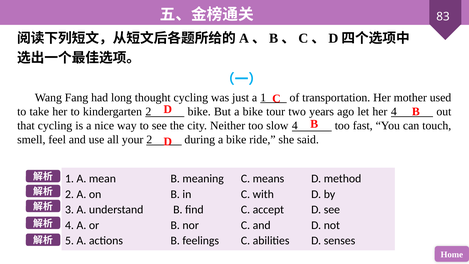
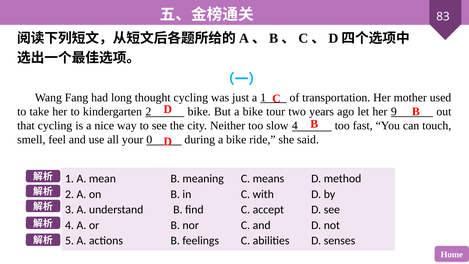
her 4: 4 -> 9
your 2: 2 -> 0
